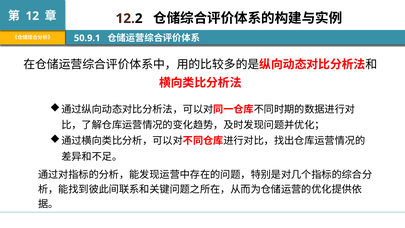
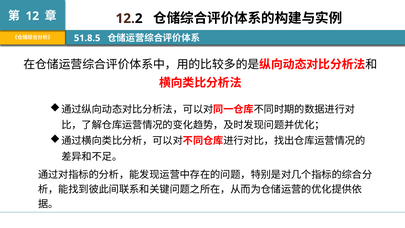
50.9.1: 50.9.1 -> 51.8.5
